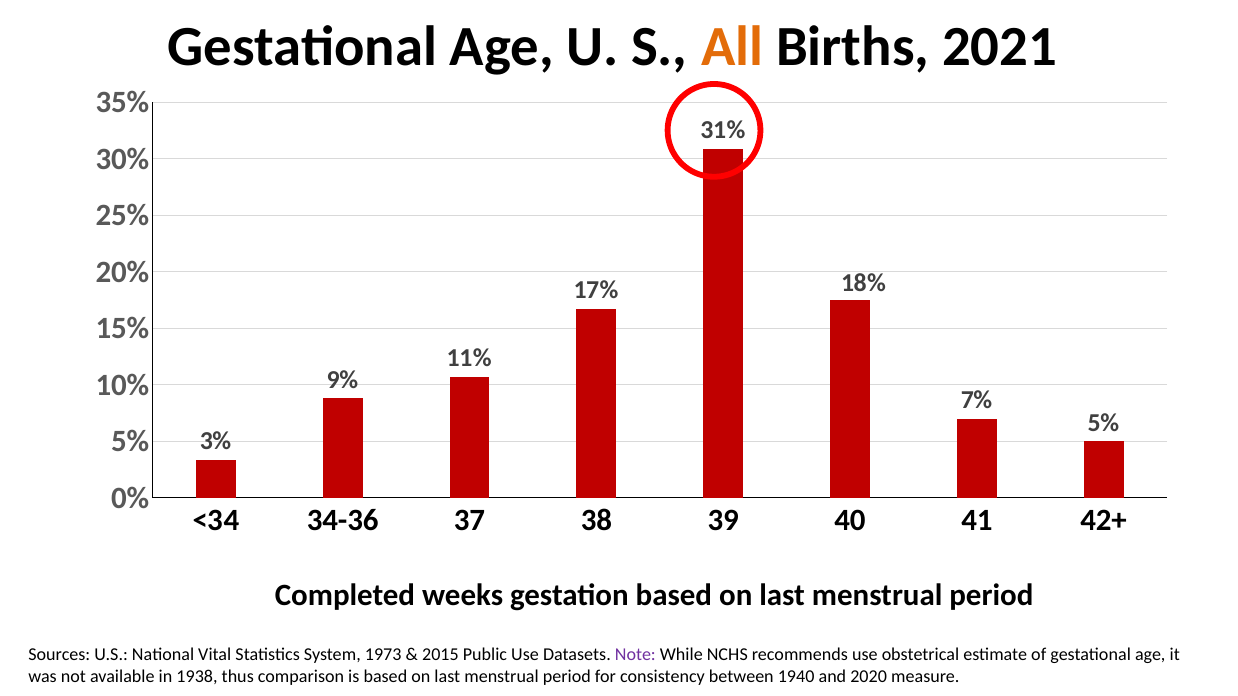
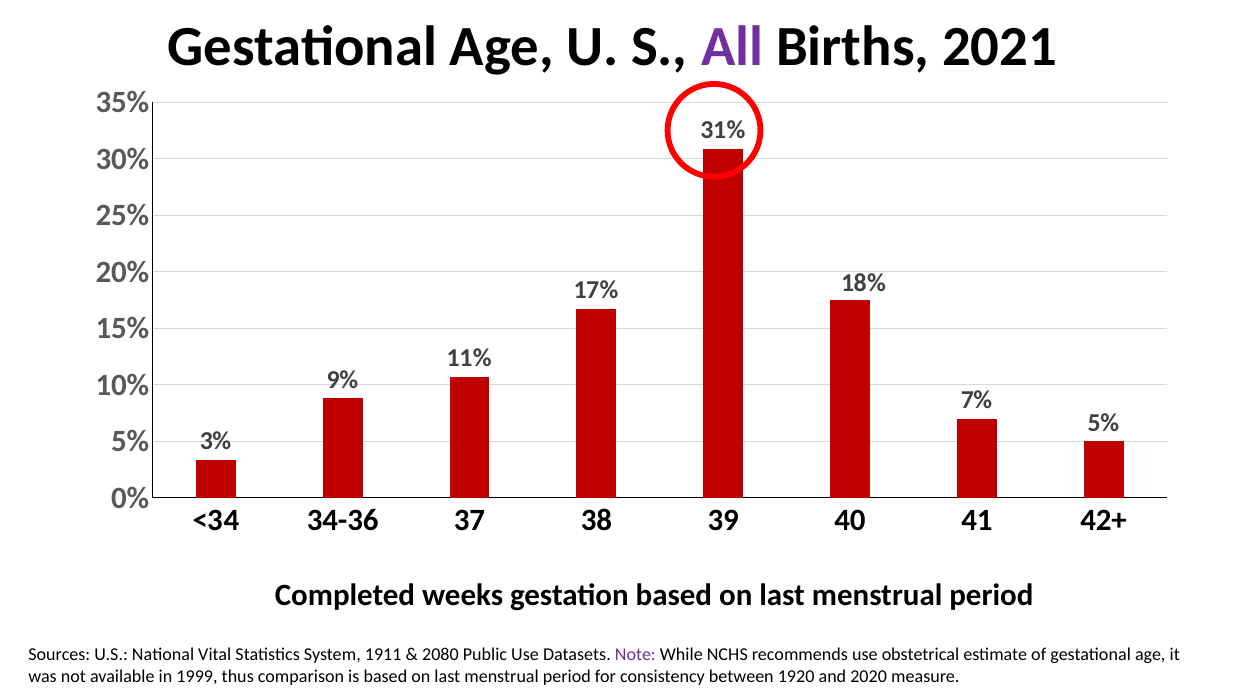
All colour: orange -> purple
1973: 1973 -> 1911
2015: 2015 -> 2080
1938: 1938 -> 1999
1940: 1940 -> 1920
